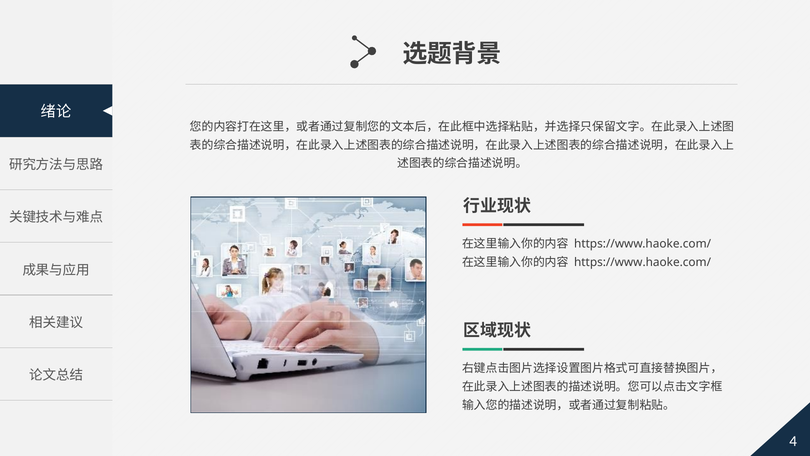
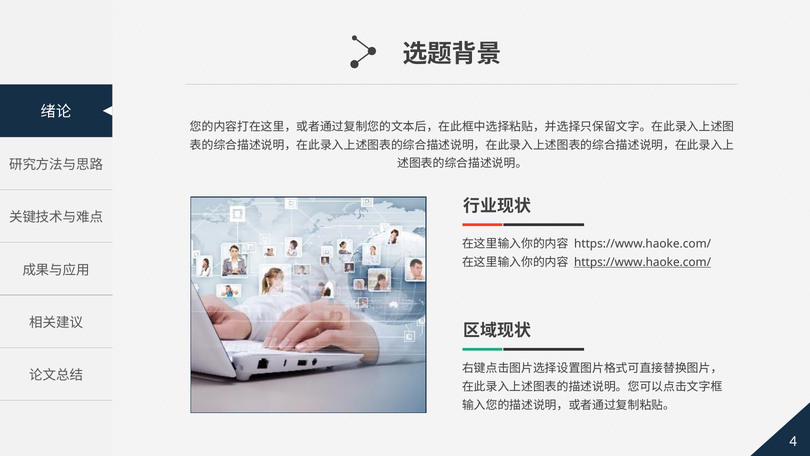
https://www.haoke.com/ at (643, 262) underline: none -> present
